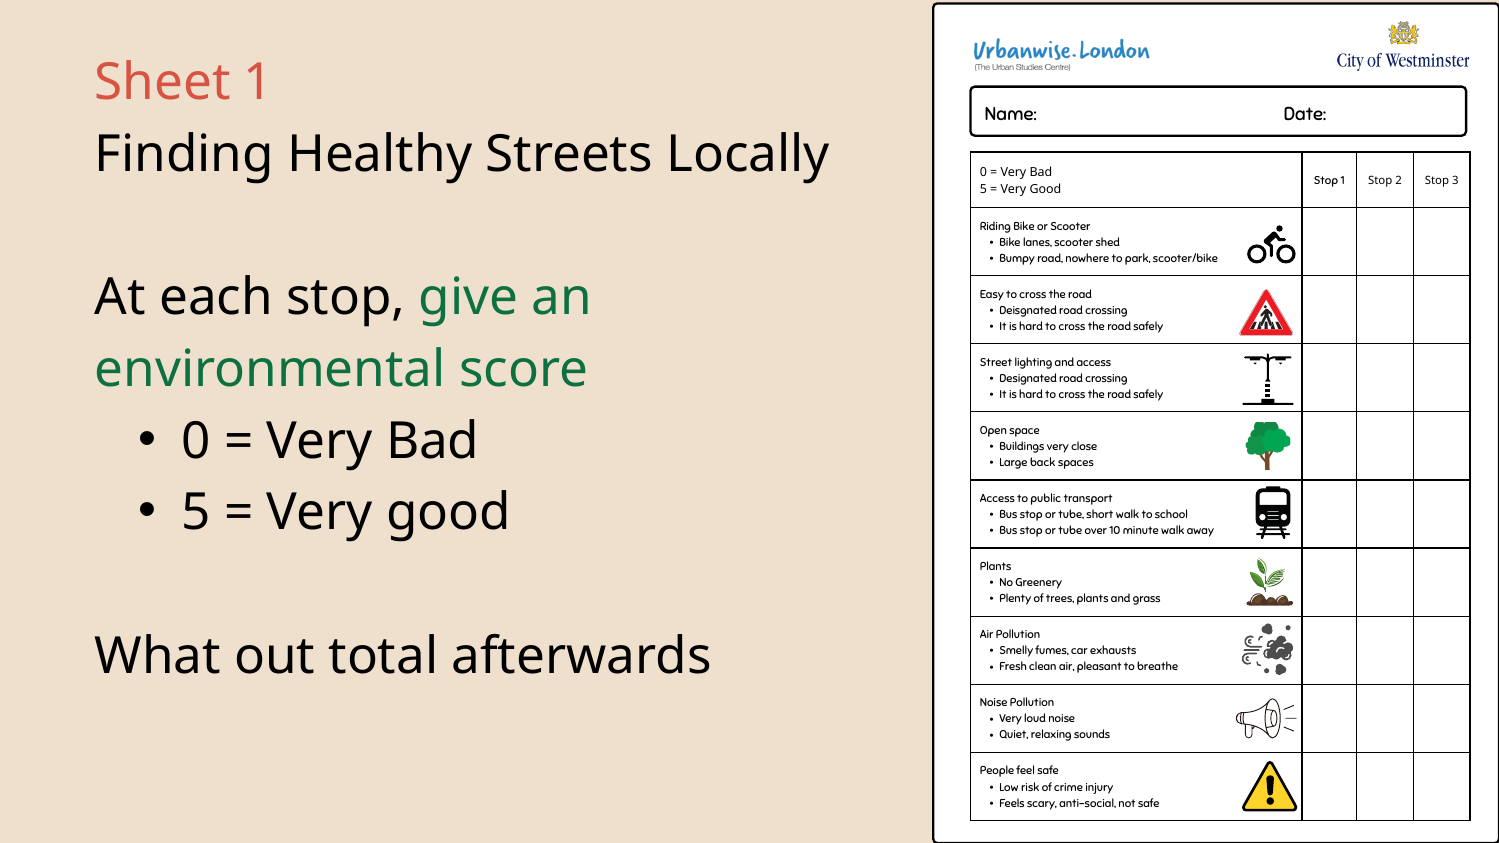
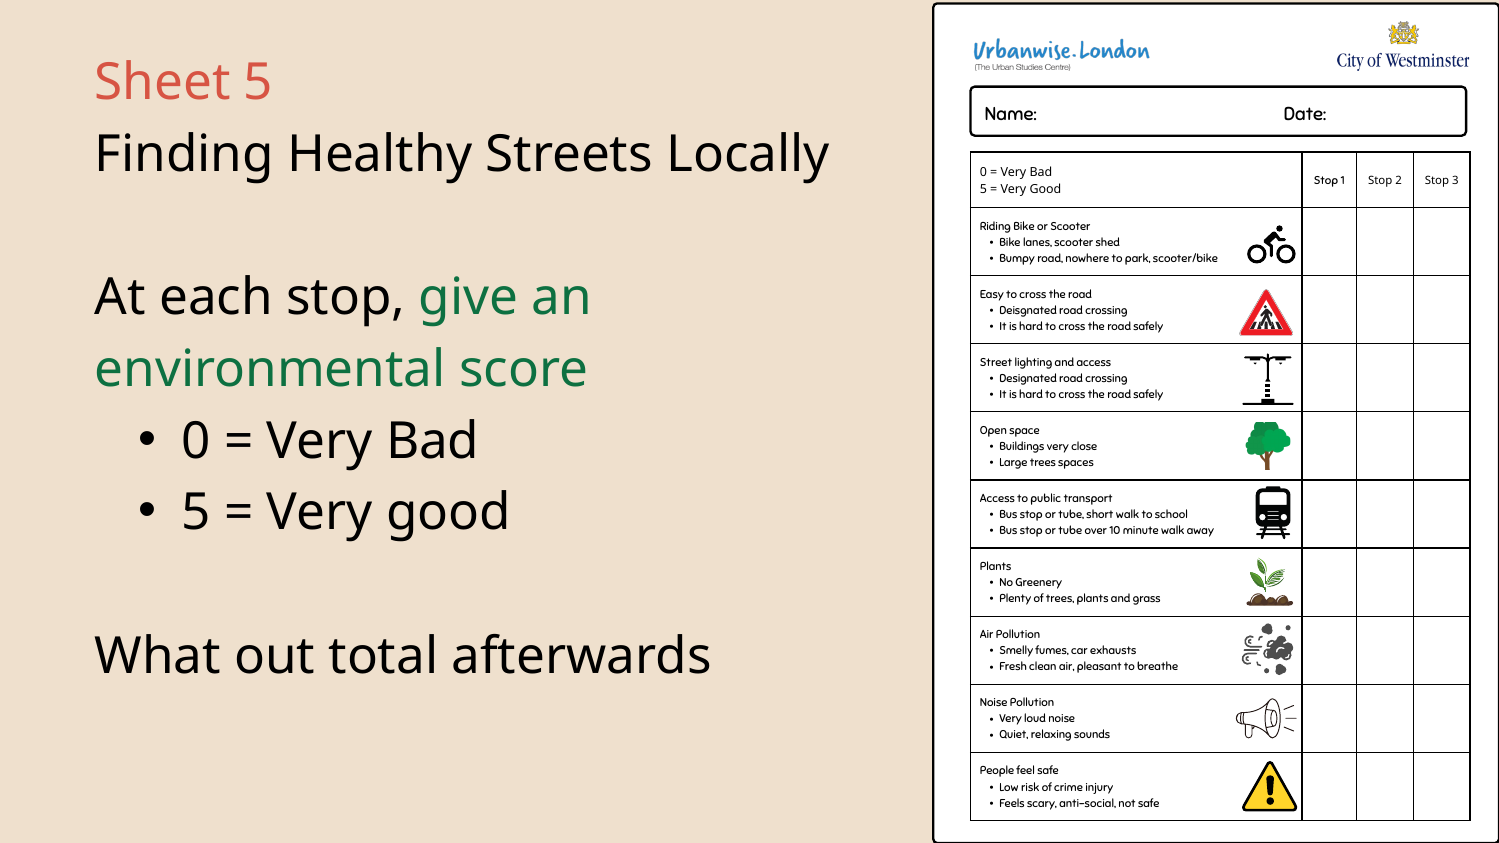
Sheet 1: 1 -> 5
Large back: back -> trees
